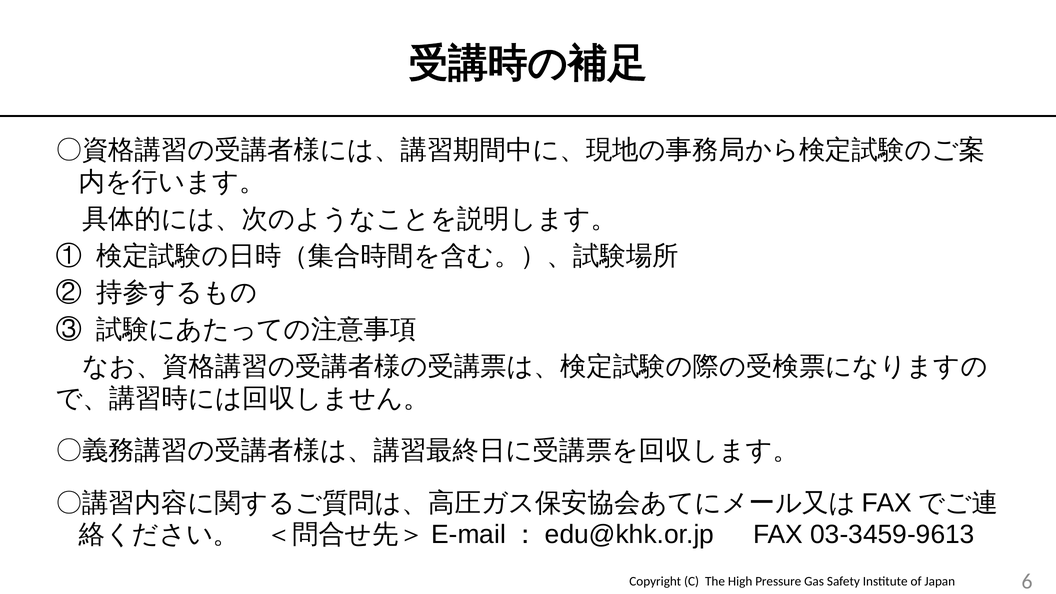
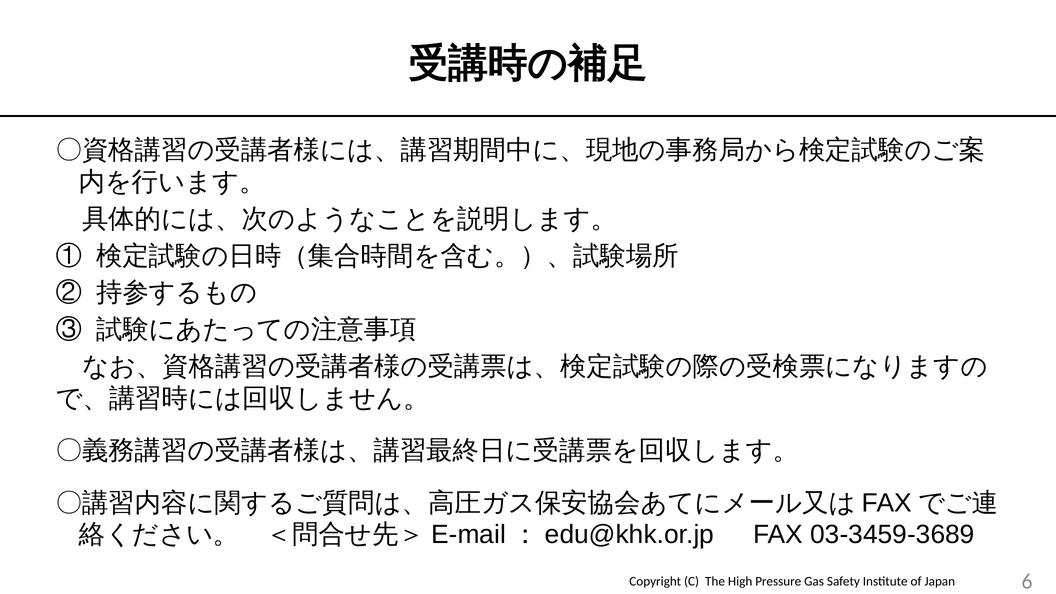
03-3459-9613: 03-3459-9613 -> 03-3459-3689
